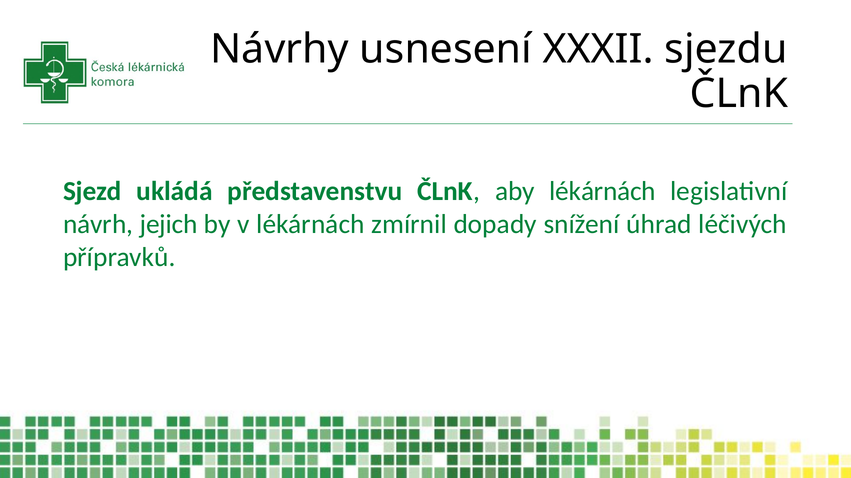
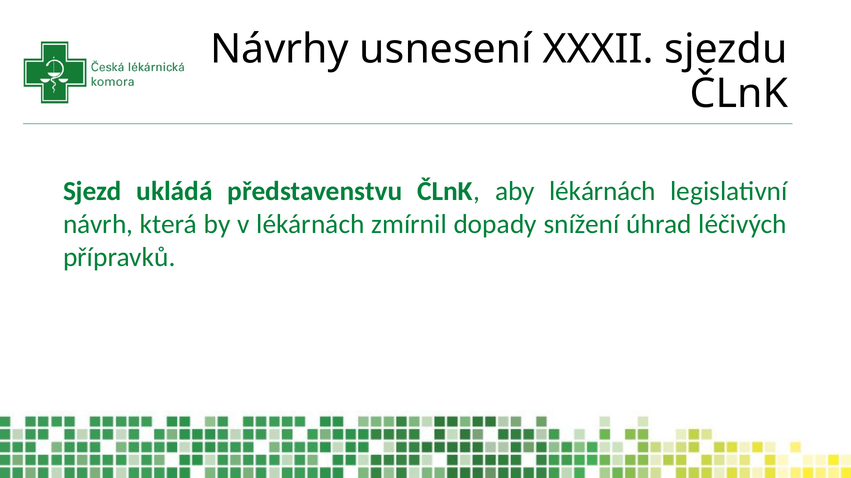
jejich: jejich -> která
